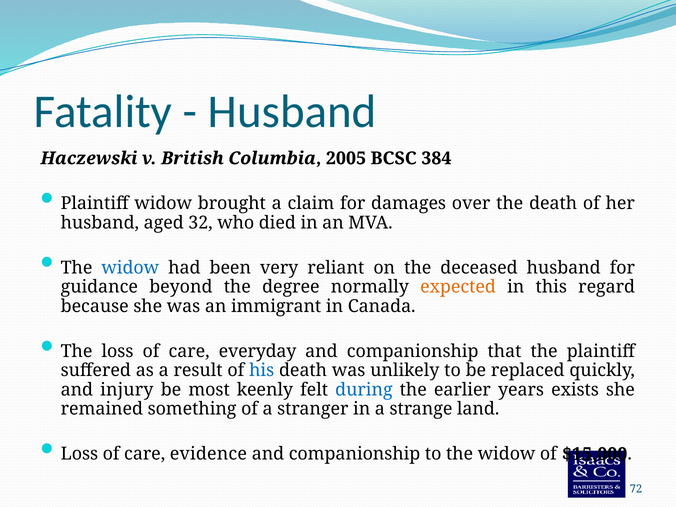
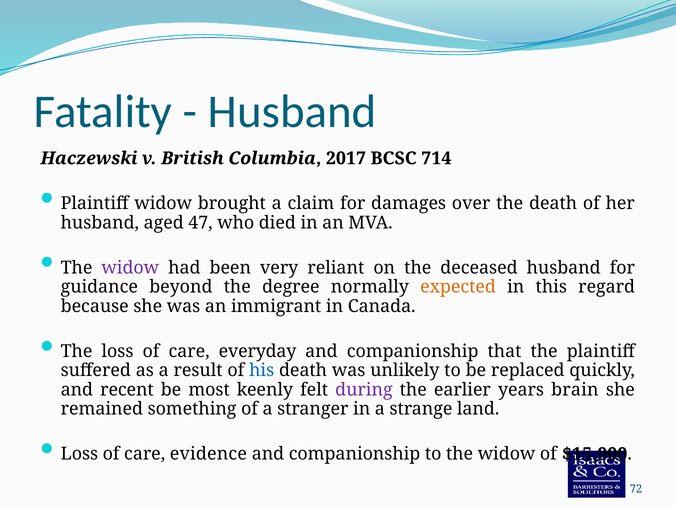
2005: 2005 -> 2017
384: 384 -> 714
32: 32 -> 47
widow at (130, 268) colour: blue -> purple
injury: injury -> recent
during colour: blue -> purple
exists: exists -> brain
